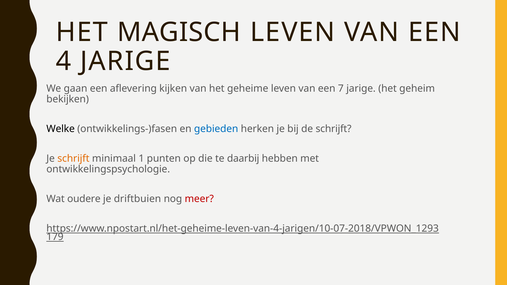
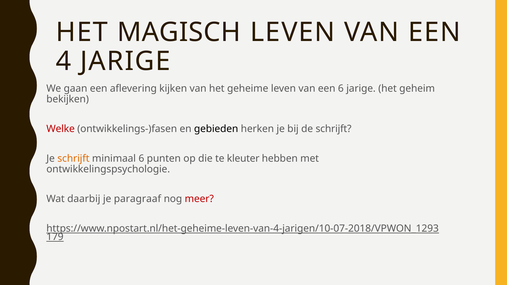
een 7: 7 -> 6
Welke colour: black -> red
gebieden colour: blue -> black
minimaal 1: 1 -> 6
daarbij: daarbij -> kleuter
oudere: oudere -> daarbij
driftbuien: driftbuien -> paragraaf
